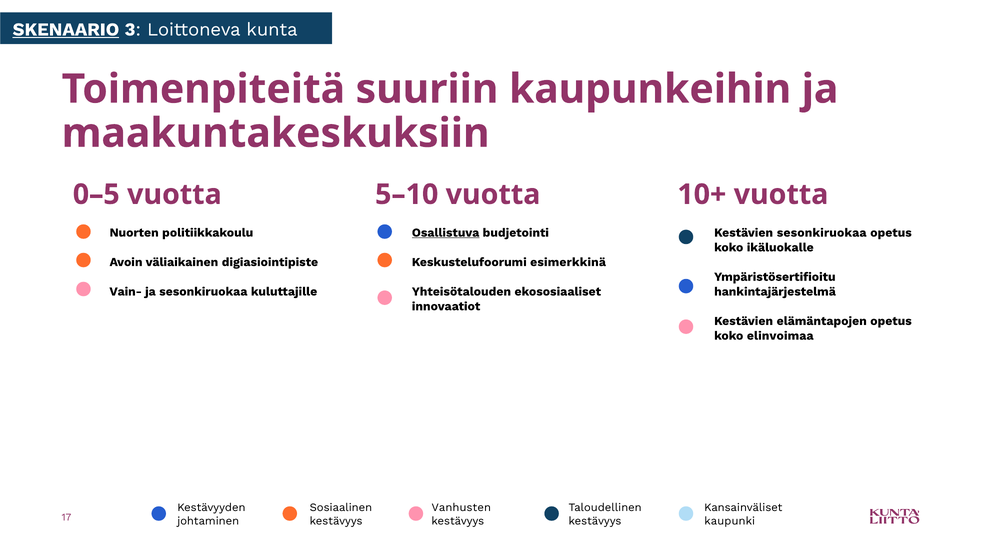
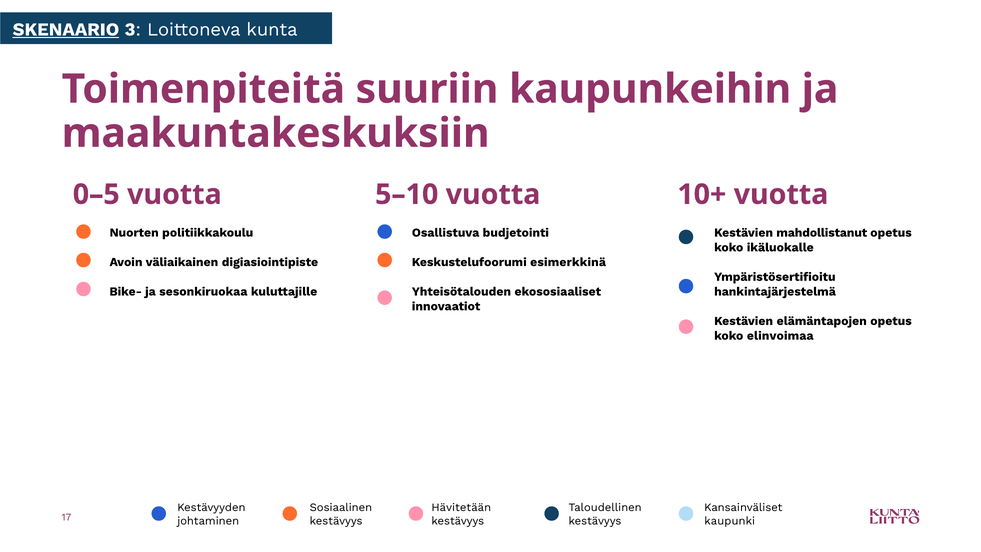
Osallistuva underline: present -> none
Kestävien sesonkiruokaa: sesonkiruokaa -> mahdollistanut
Vain-: Vain- -> Bike-
Vanhusten: Vanhusten -> Hävitetään
